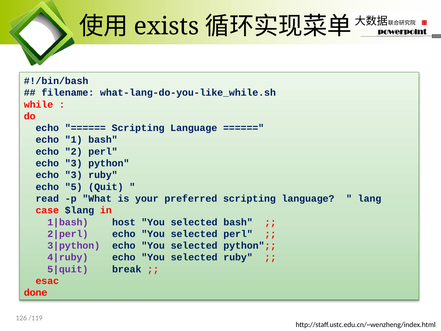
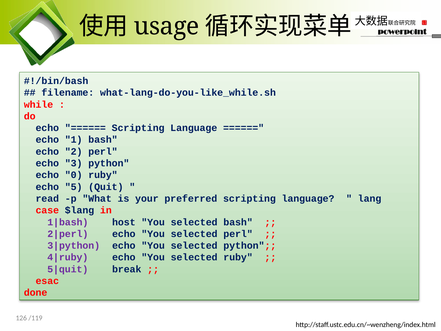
exists: exists -> usage
3 at (74, 175): 3 -> 0
